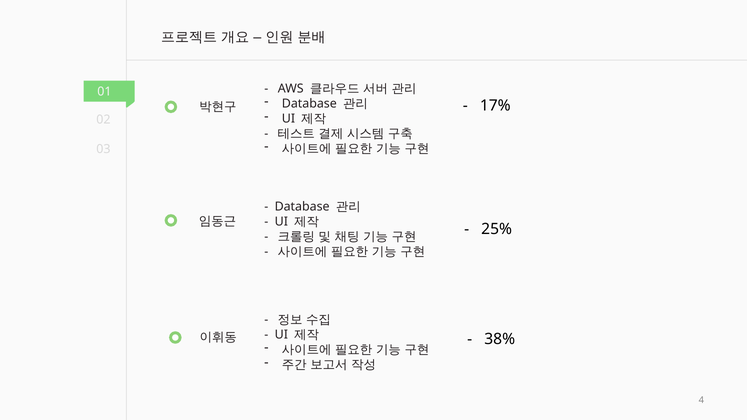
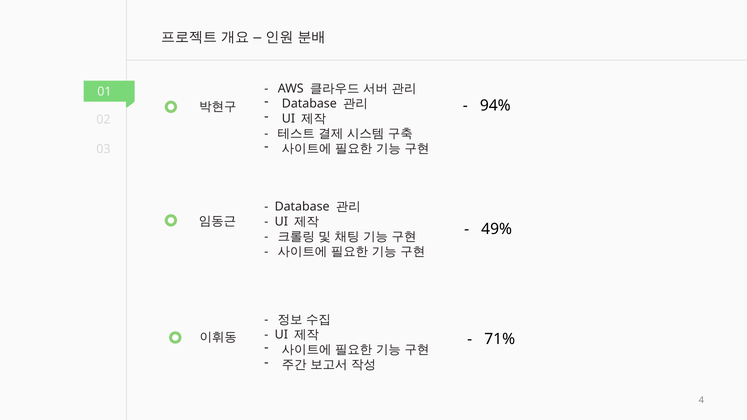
17%: 17% -> 94%
25%: 25% -> 49%
38%: 38% -> 71%
